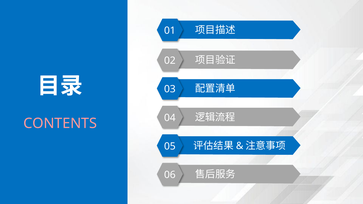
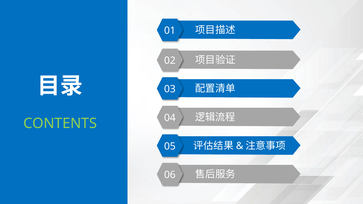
CONTENTS colour: pink -> light green
